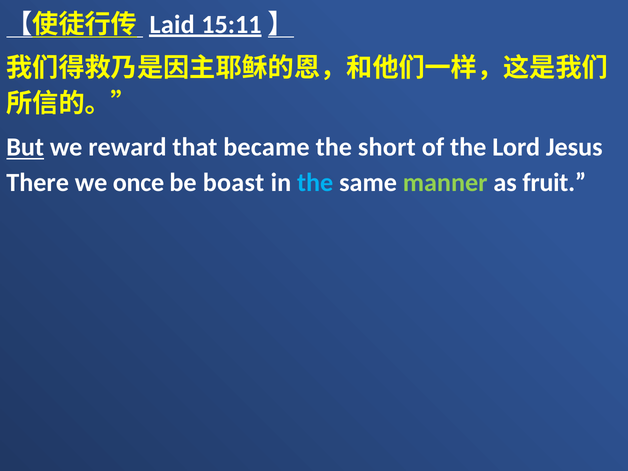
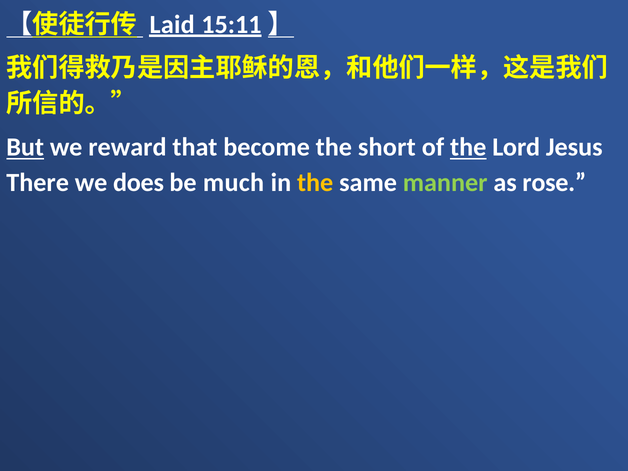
became: became -> become
the at (468, 147) underline: none -> present
once: once -> does
boast: boast -> much
the at (315, 183) colour: light blue -> yellow
fruit: fruit -> rose
